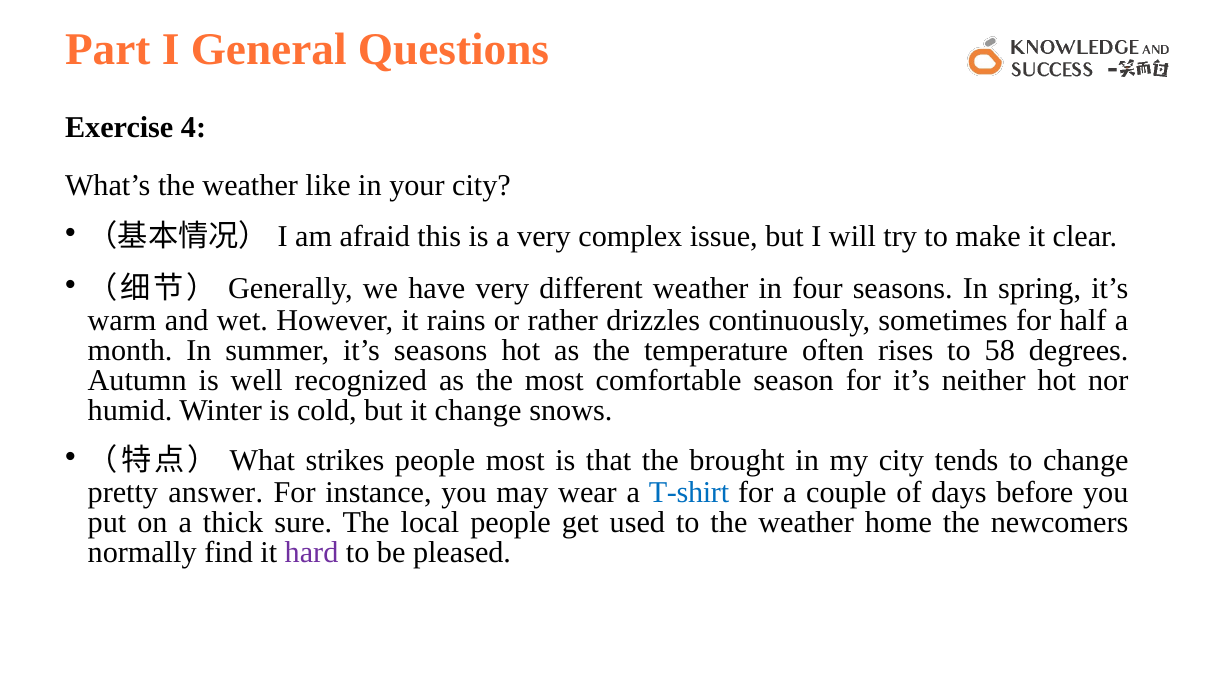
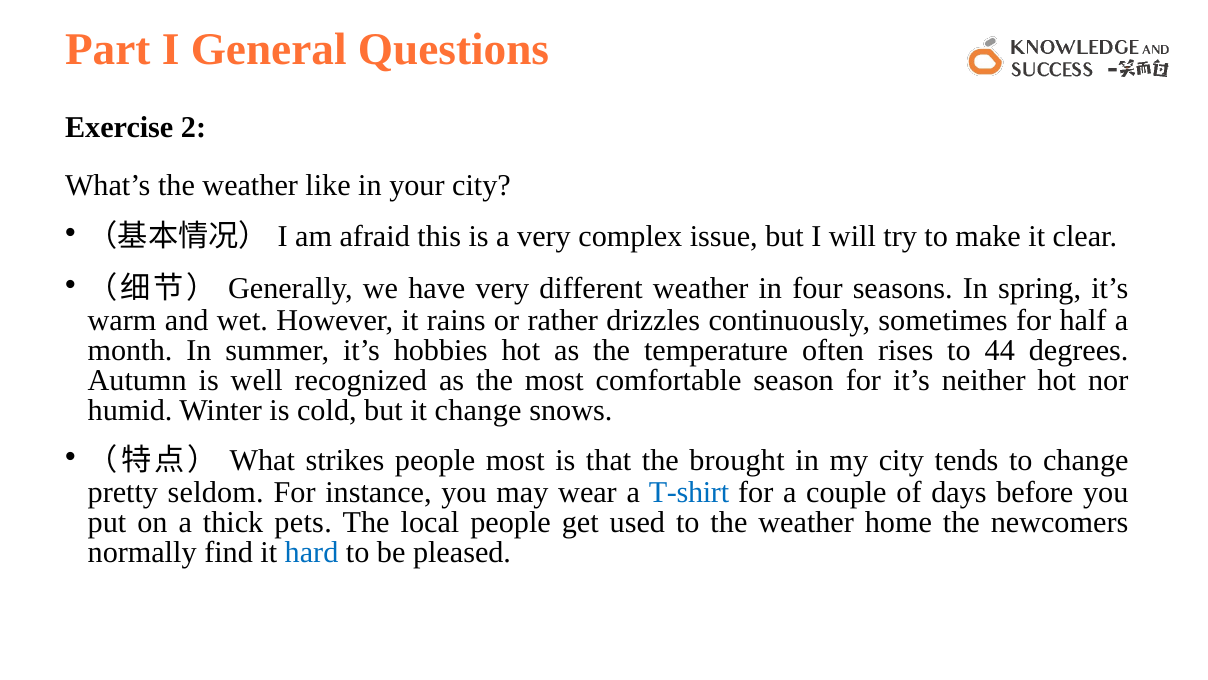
4: 4 -> 2
it’s seasons: seasons -> hobbies
58: 58 -> 44
answer: answer -> seldom
sure: sure -> pets
hard colour: purple -> blue
